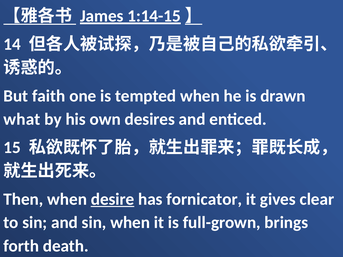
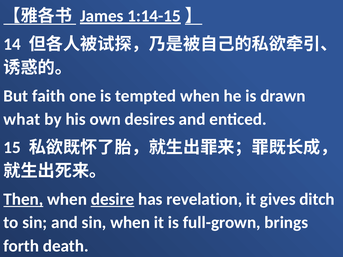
Then underline: none -> present
fornicator: fornicator -> revelation
clear: clear -> ditch
